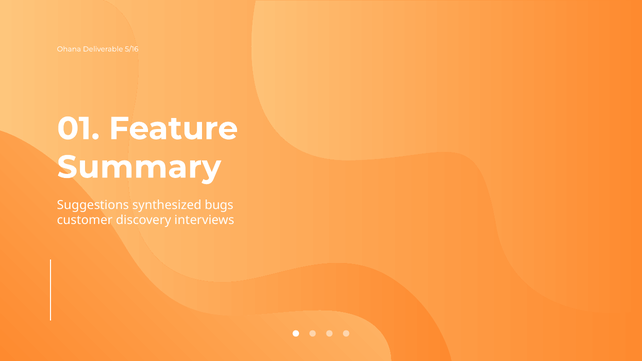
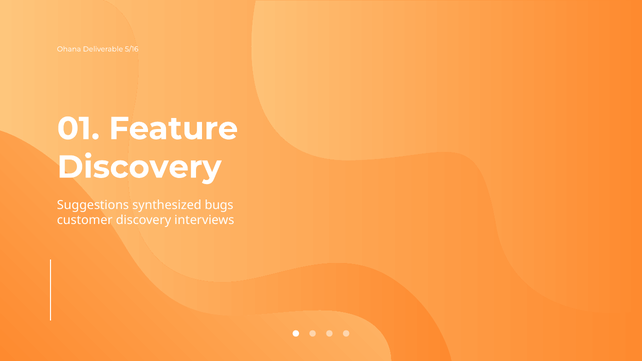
Summary at (139, 167): Summary -> Discovery
